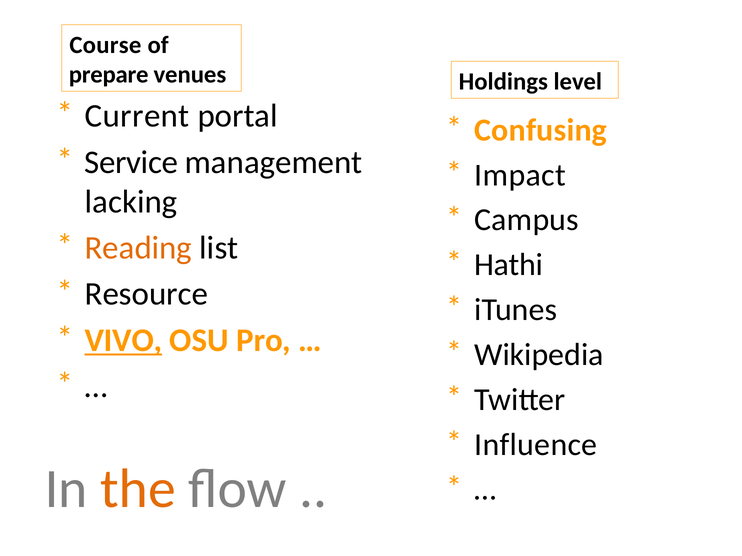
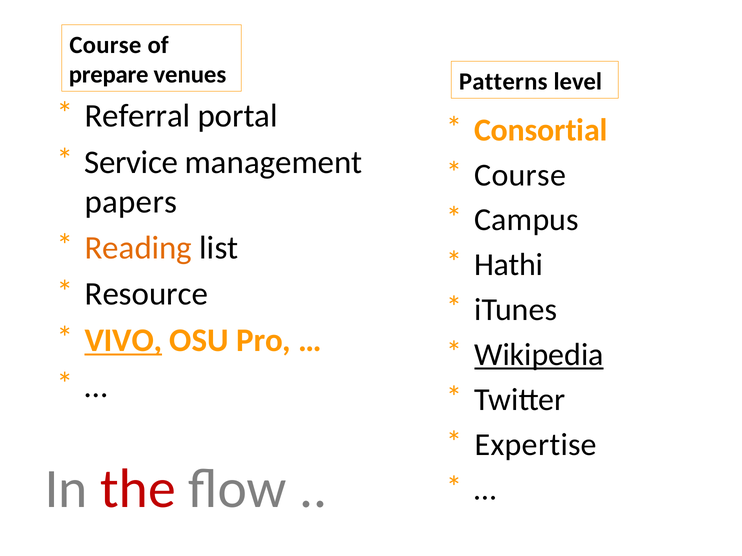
Holdings: Holdings -> Patterns
Current: Current -> Referral
Confusing: Confusing -> Consortial
Impact at (520, 175): Impact -> Course
lacking: lacking -> papers
Wikipedia underline: none -> present
Influence: Influence -> Expertise
the colour: orange -> red
